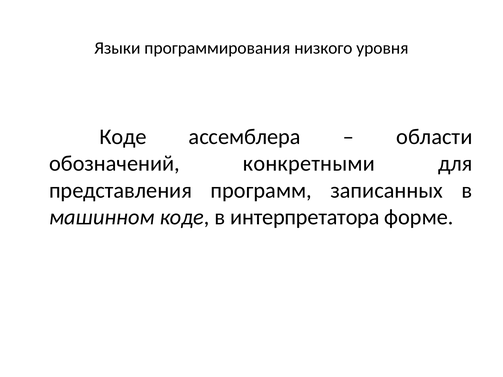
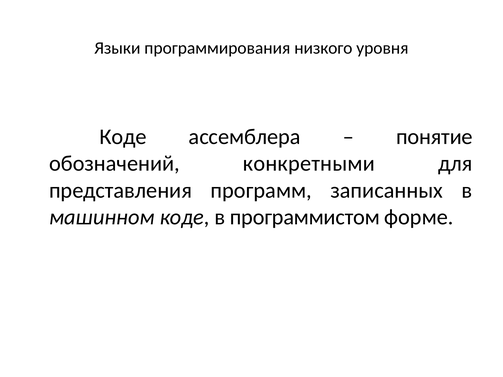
области: области -> понятие
интерпретатора: интерпретатора -> программистом
